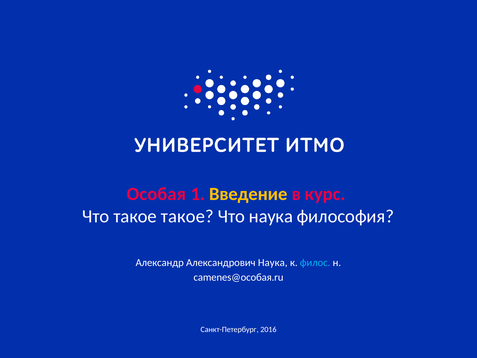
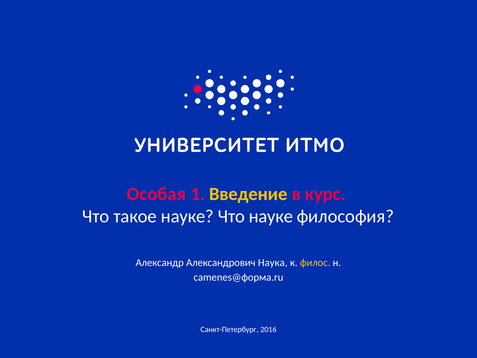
такое такое: такое -> науке
Что наука: наука -> науке
филос colour: light blue -> yellow
camenes@особая.ru: camenes@особая.ru -> camenes@форма.ru
